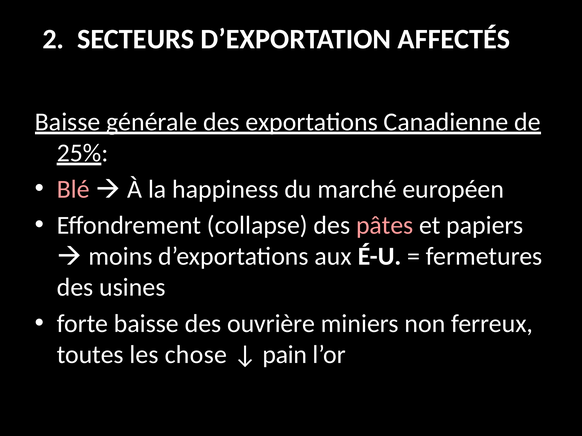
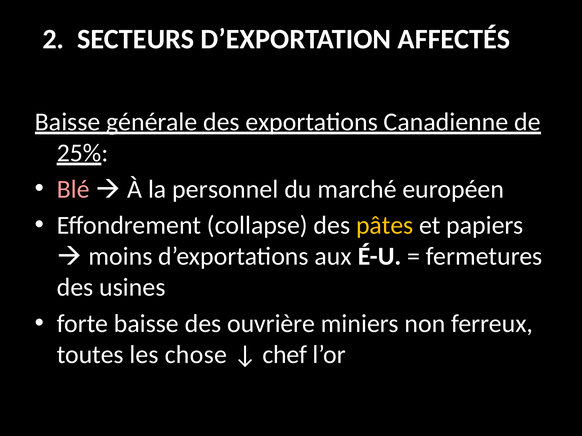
happiness: happiness -> personnel
pâtes colour: pink -> yellow
pain: pain -> chef
